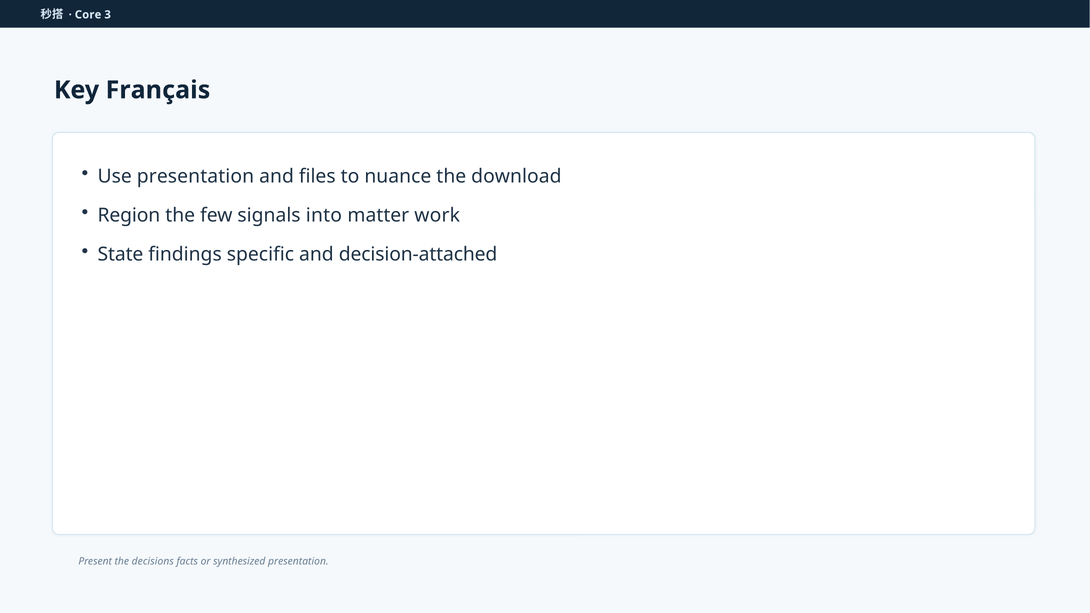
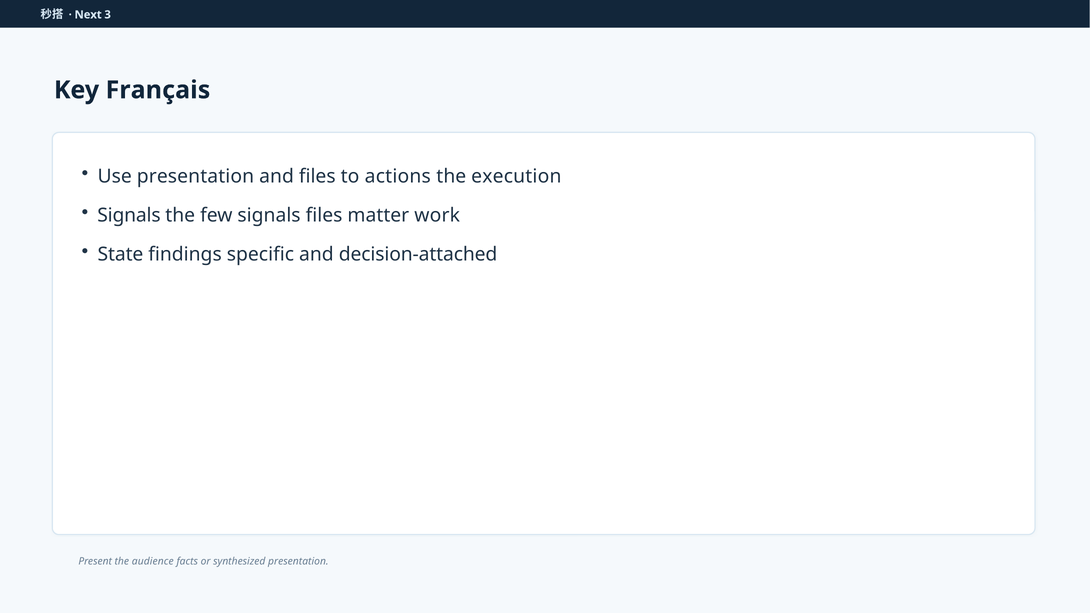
Core: Core -> Next
nuance: nuance -> actions
download: download -> execution
Region at (129, 215): Region -> Signals
signals into: into -> files
decisions: decisions -> audience
